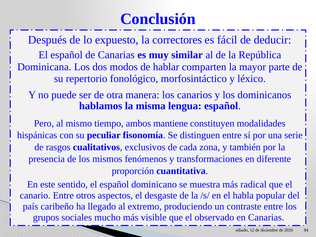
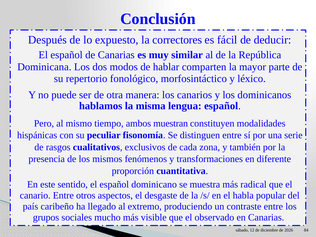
mantiene: mantiene -> muestran
